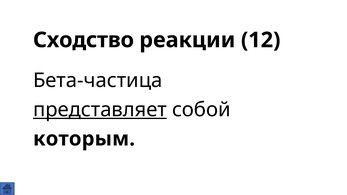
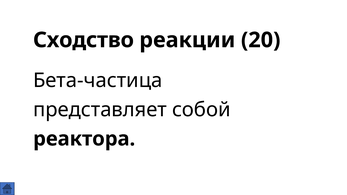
12: 12 -> 20
представляет underline: present -> none
которым: которым -> реактора
